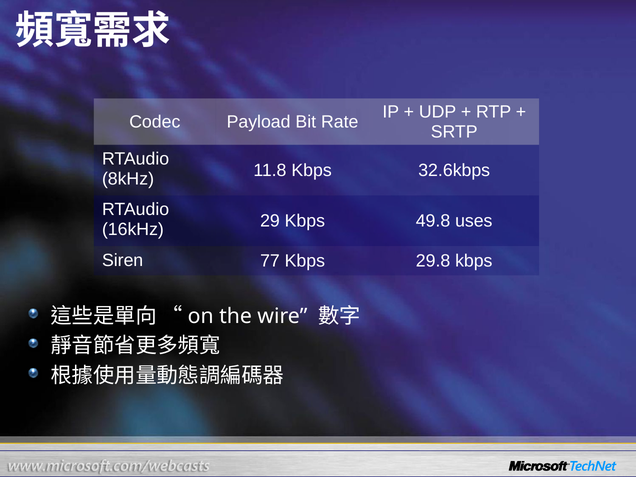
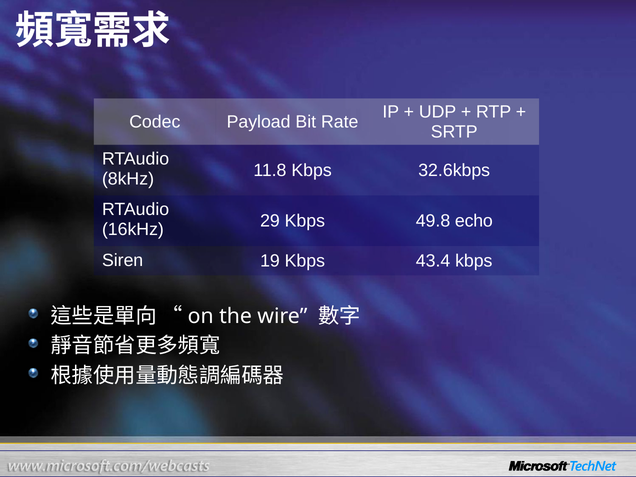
uses: uses -> echo
77: 77 -> 19
29.8: 29.8 -> 43.4
